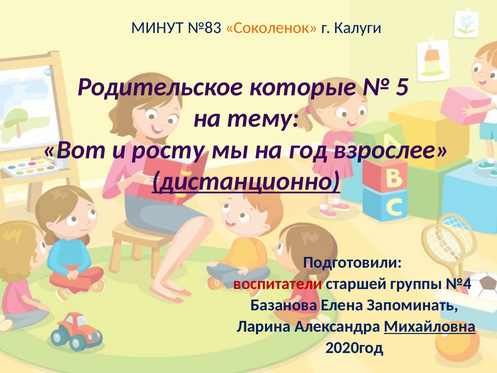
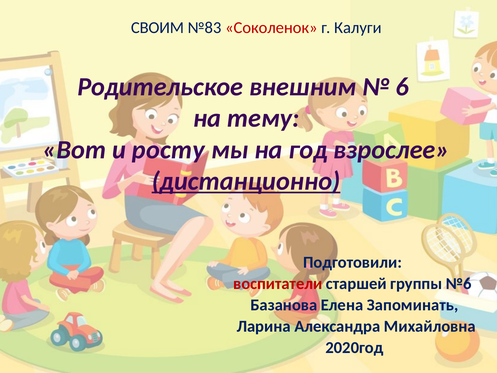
МИНУТ: МИНУТ -> СВОИМ
Соколенок colour: orange -> red
которые: которые -> внешним
5: 5 -> 6
№4: №4 -> №6
Михайловна underline: present -> none
